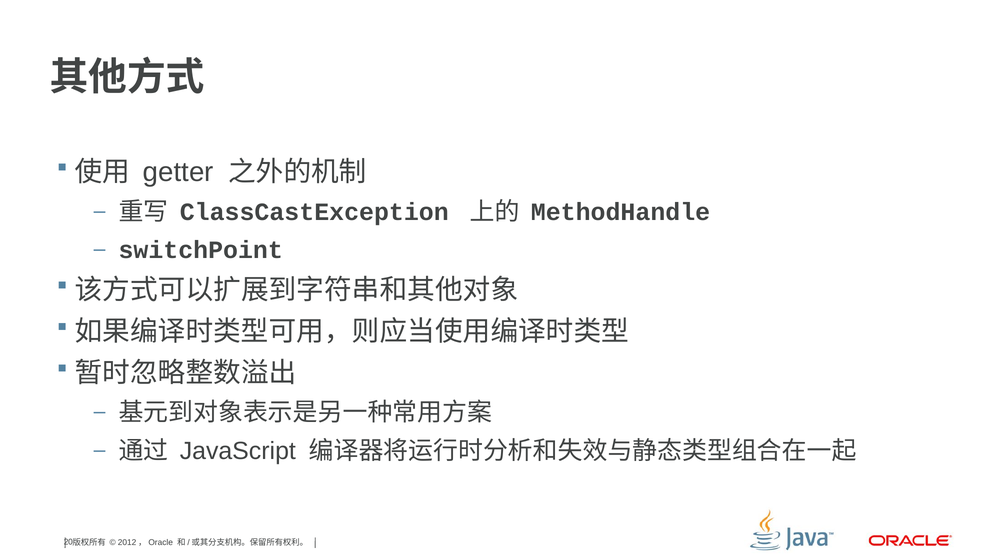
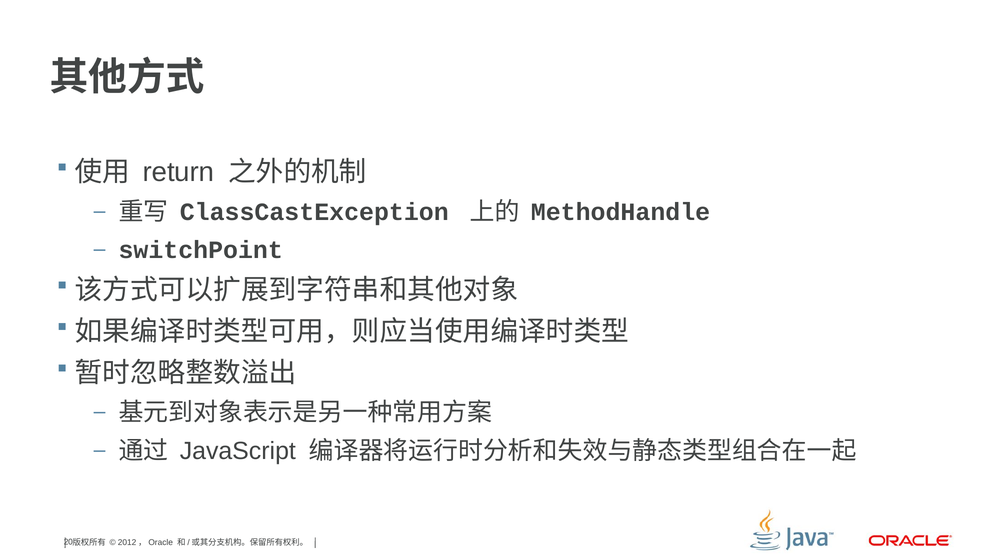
getter: getter -> return
